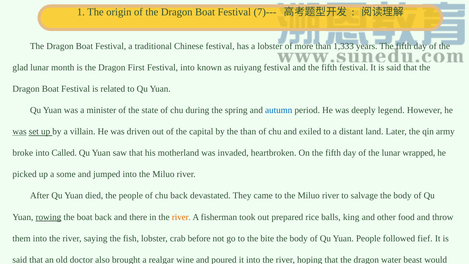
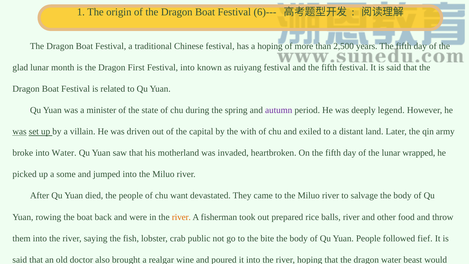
7)---: 7)--- -> 6)---
a lobster: lobster -> hoping
1,333: 1,333 -> 2,500
autumn colour: blue -> purple
the than: than -> with
into Called: Called -> Water
chu back: back -> want
rowing underline: present -> none
and there: there -> were
balls king: king -> river
before: before -> public
